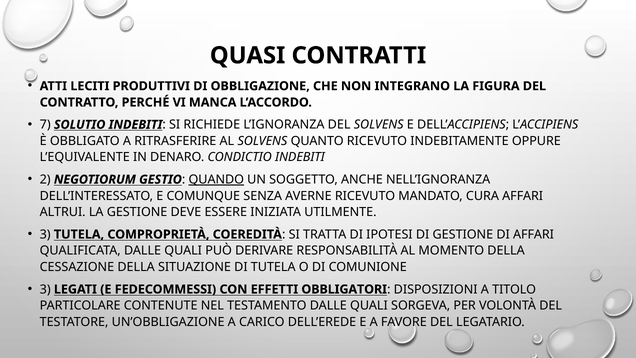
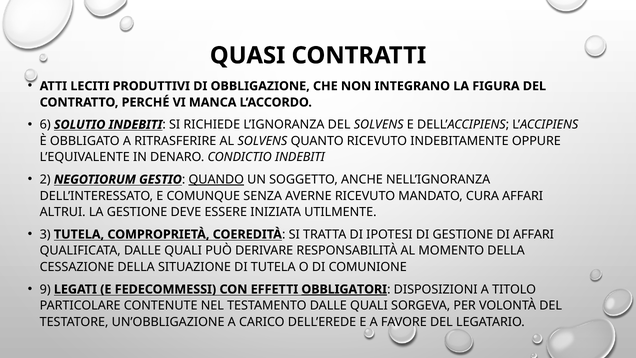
7: 7 -> 6
3 at (45, 289): 3 -> 9
OBBLIGATORI underline: none -> present
